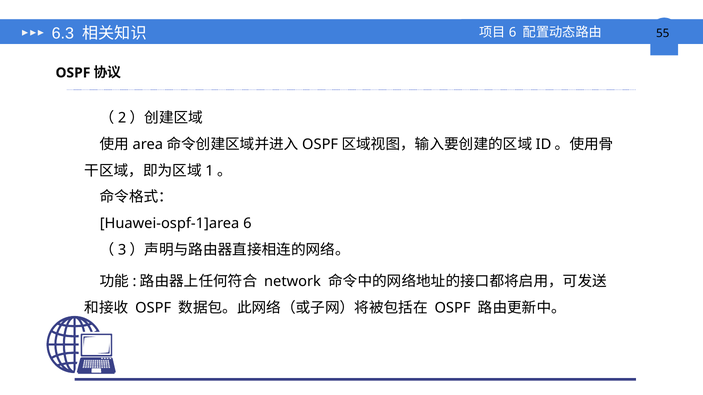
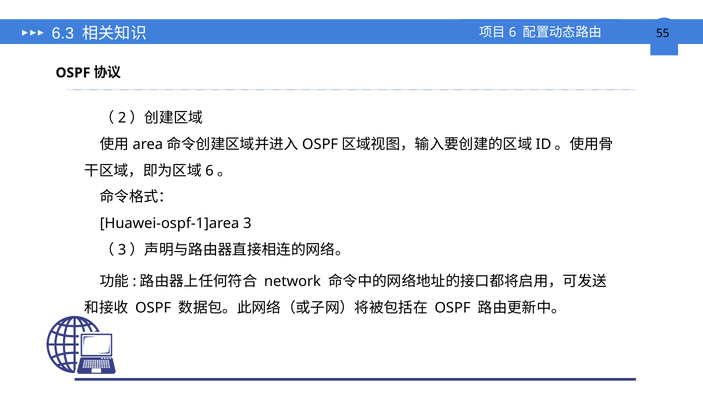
1: 1 -> 6
Huawei-ospf-1]area 6: 6 -> 3
